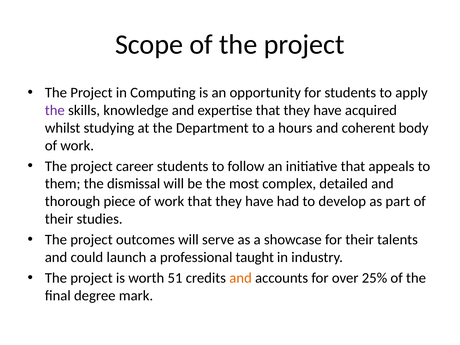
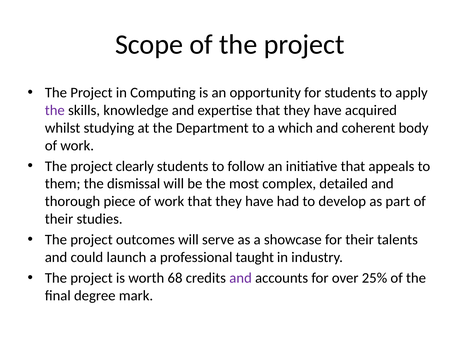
hours: hours -> which
career: career -> clearly
51: 51 -> 68
and at (241, 278) colour: orange -> purple
